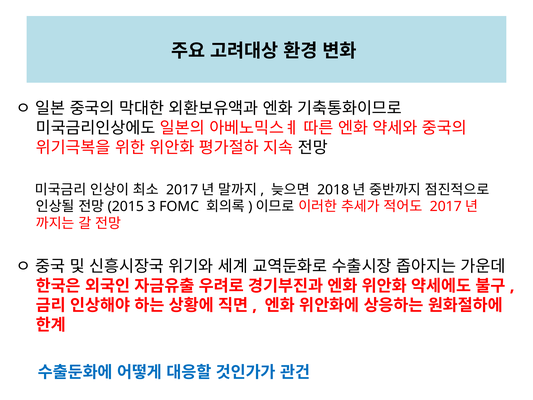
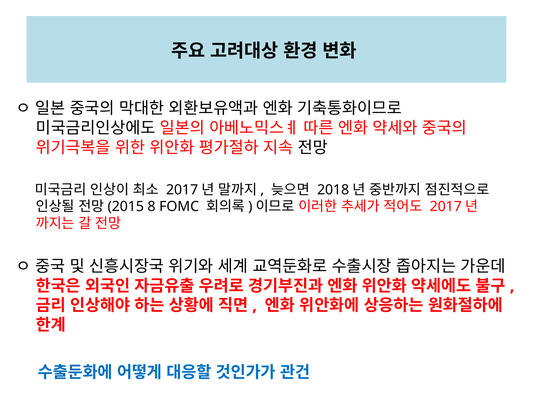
3: 3 -> 8
